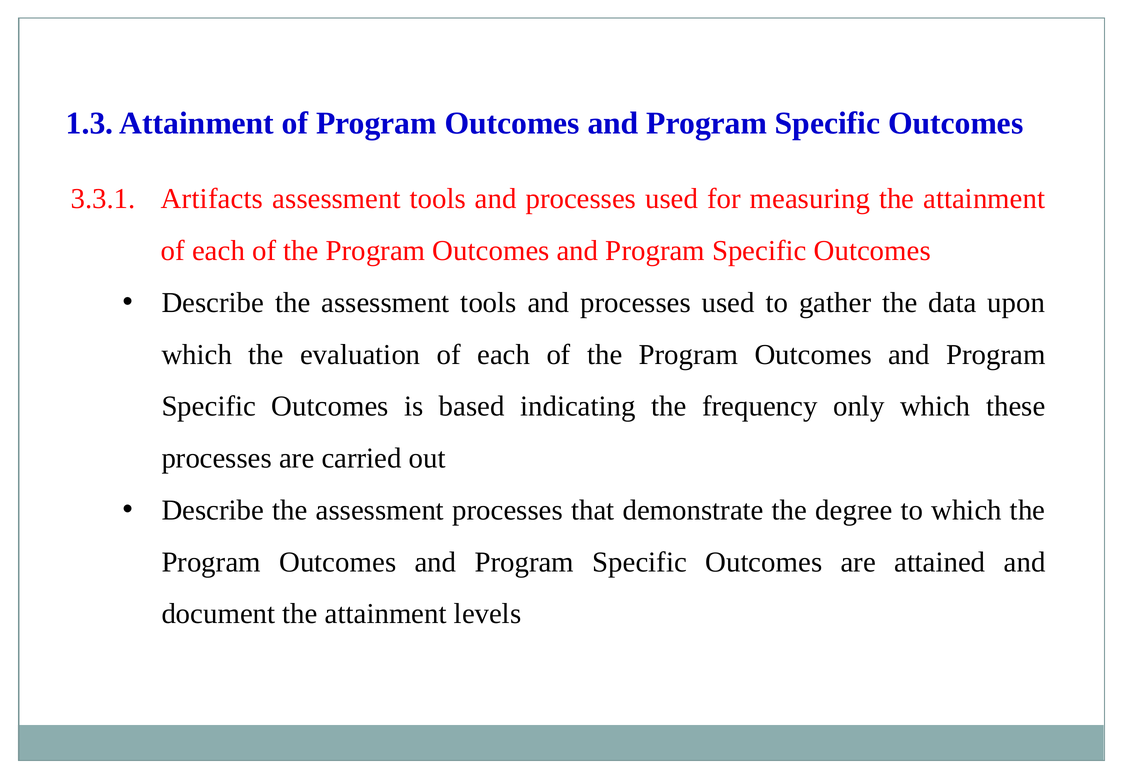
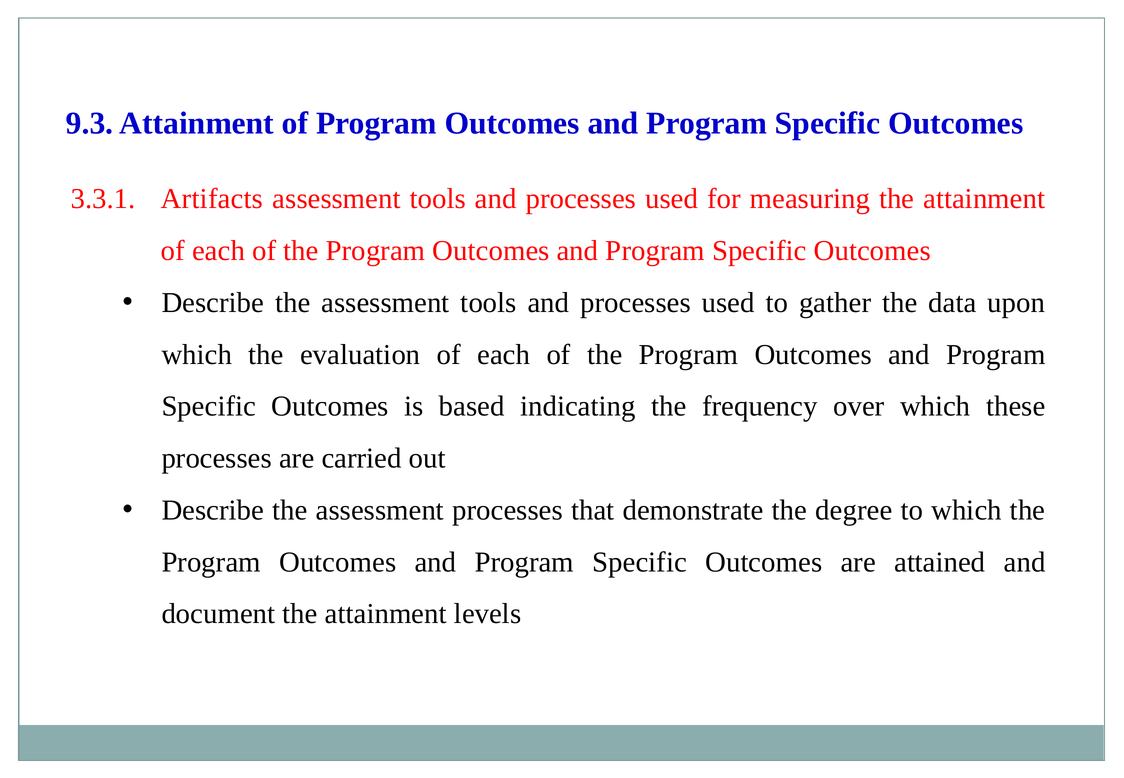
1.3: 1.3 -> 9.3
only: only -> over
